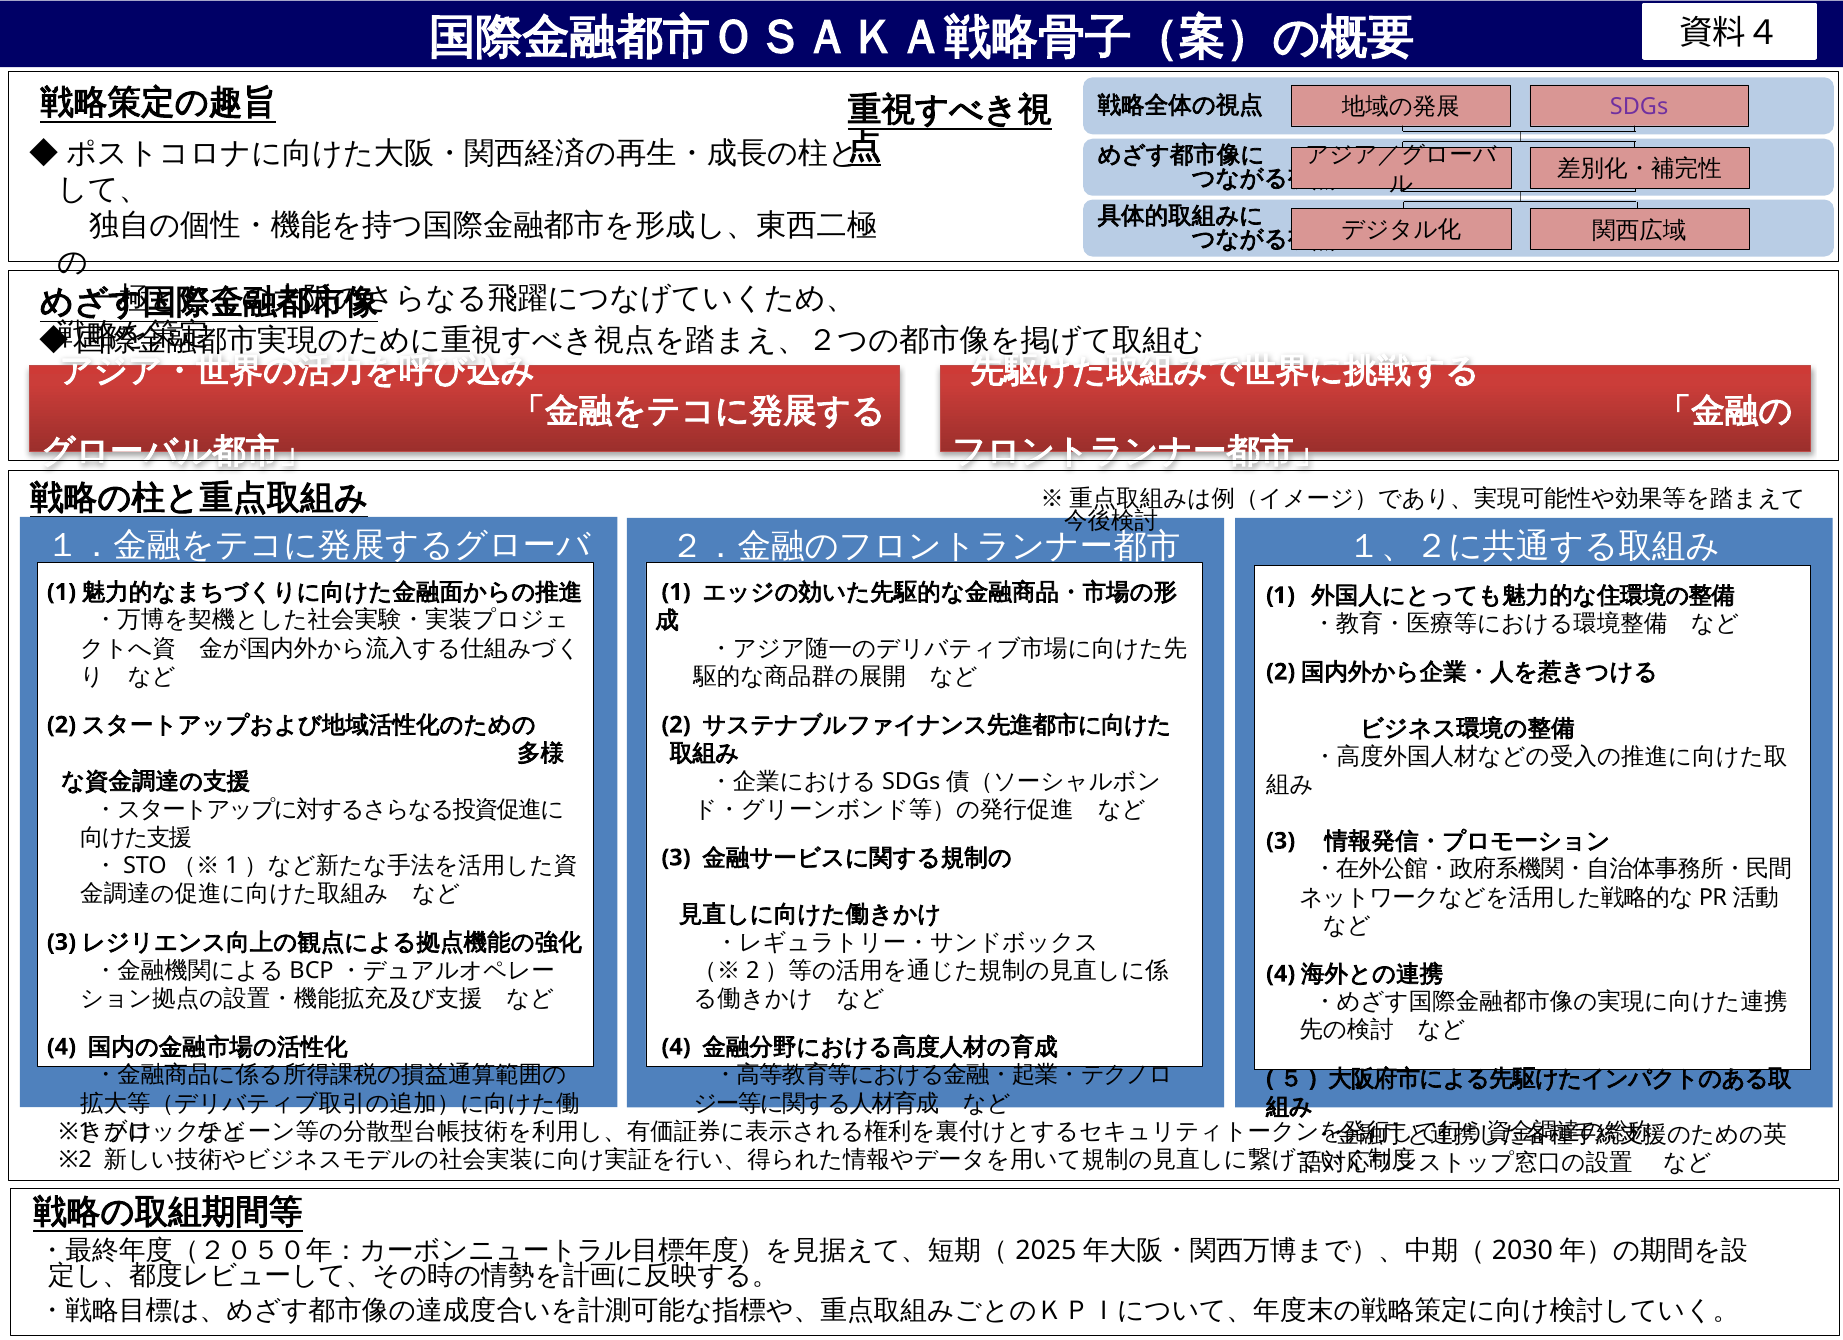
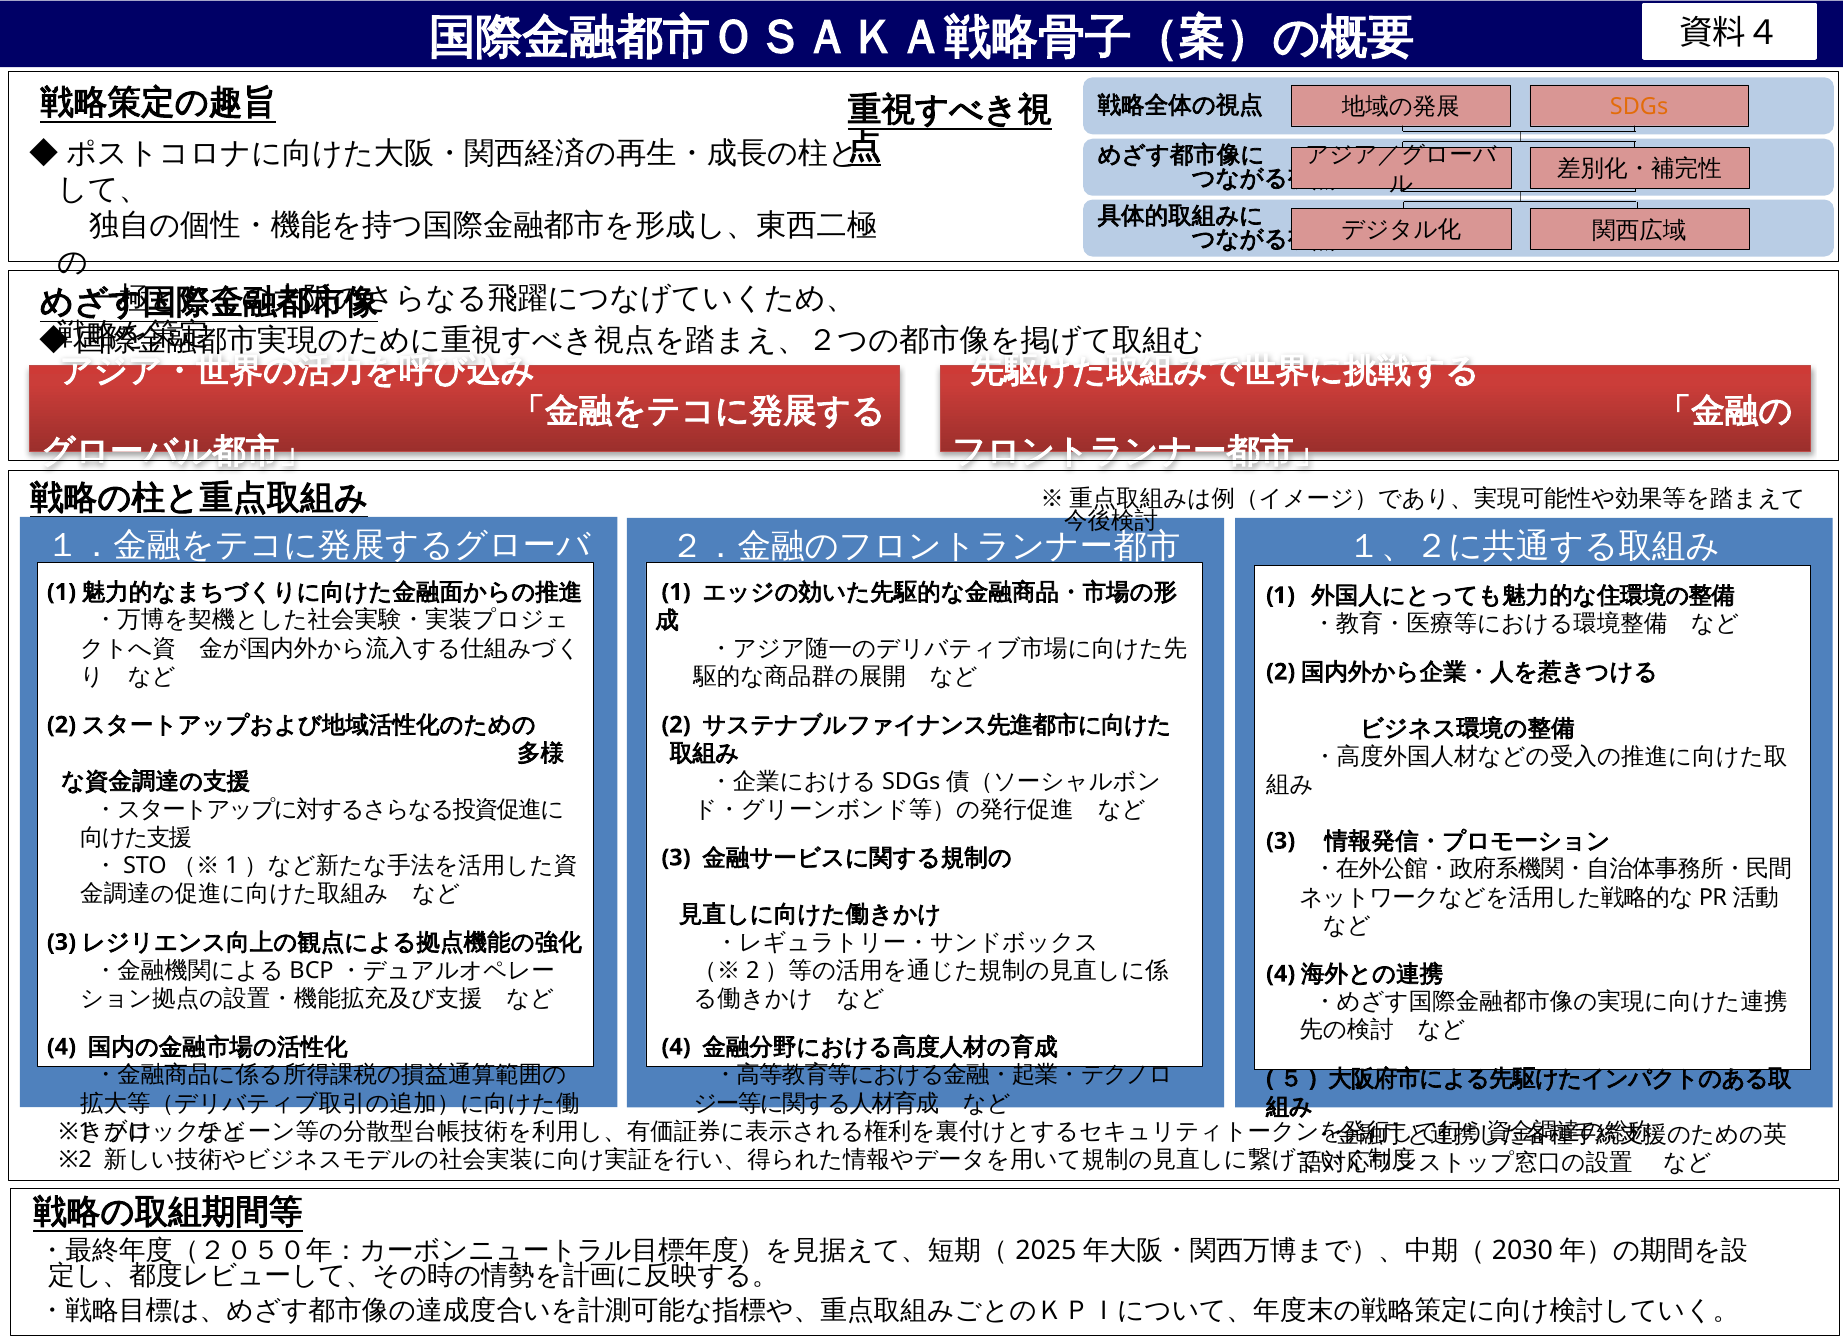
SDGs colour: purple -> orange
